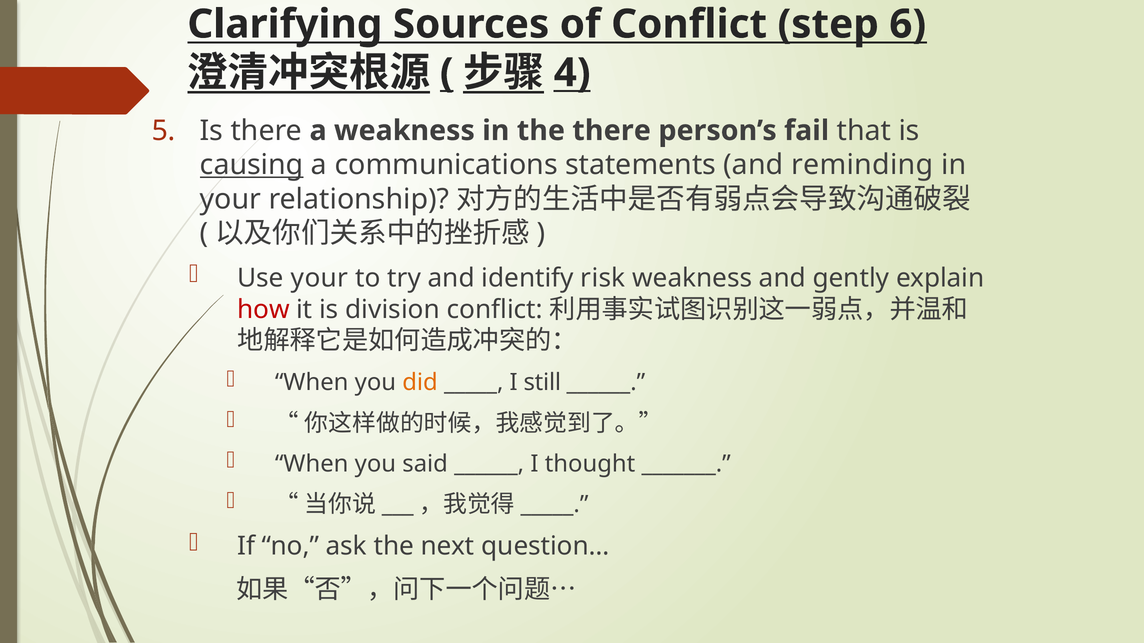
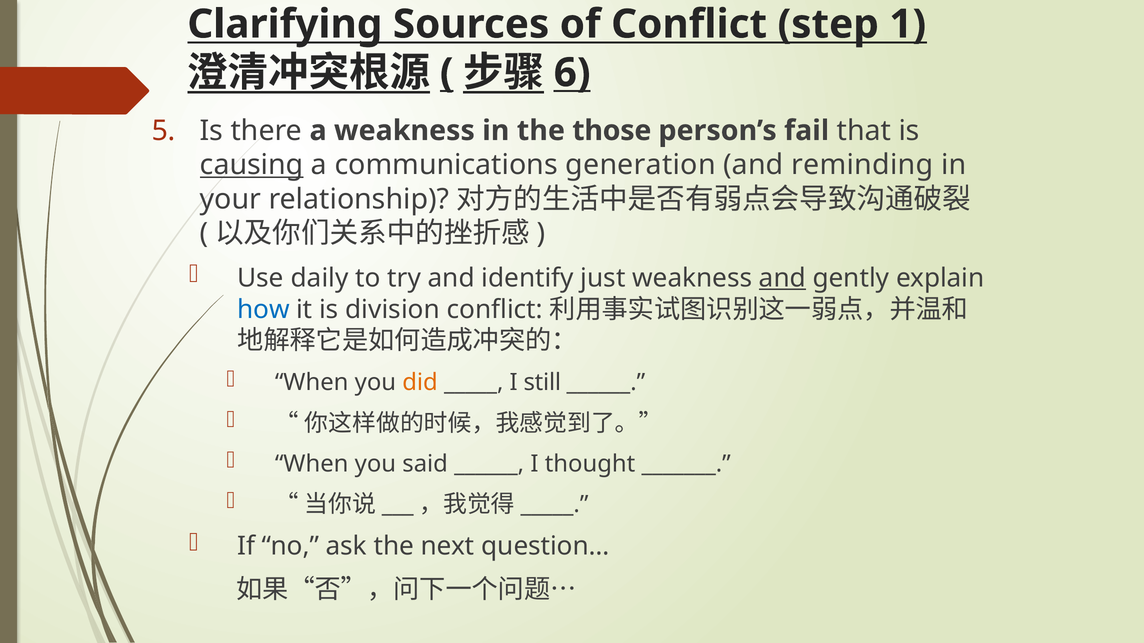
6: 6 -> 1
4: 4 -> 6
the there: there -> those
statements: statements -> generation
Use your: your -> daily
risk: risk -> just
and at (782, 278) underline: none -> present
how colour: red -> blue
